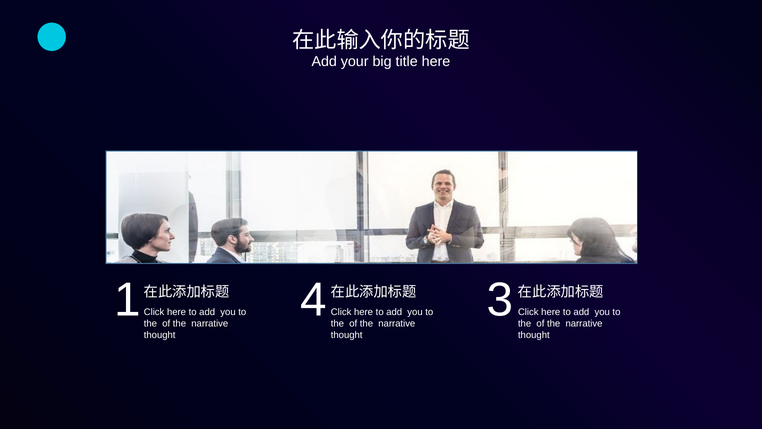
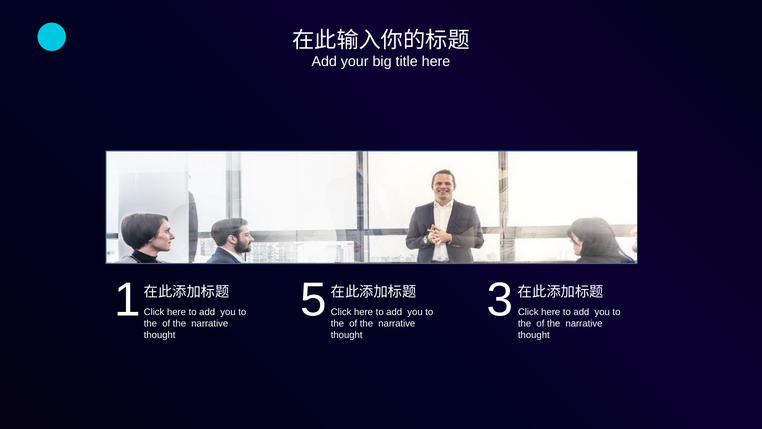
4: 4 -> 5
